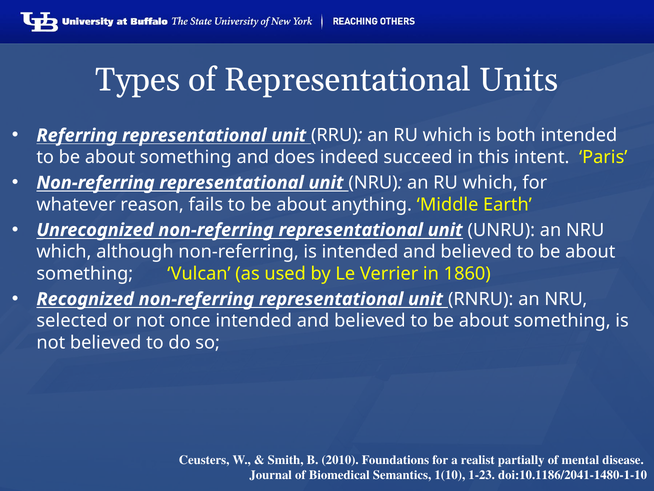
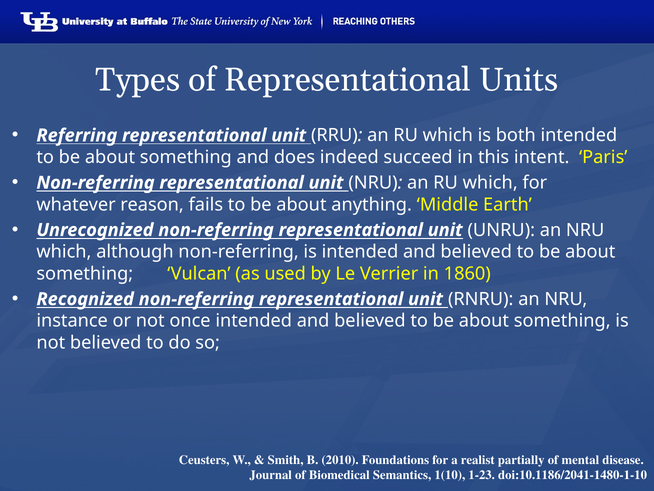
selected: selected -> instance
